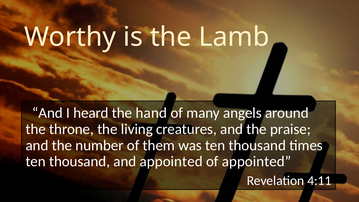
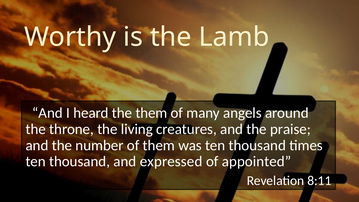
the hand: hand -> them
and appointed: appointed -> expressed
4:11: 4:11 -> 8:11
